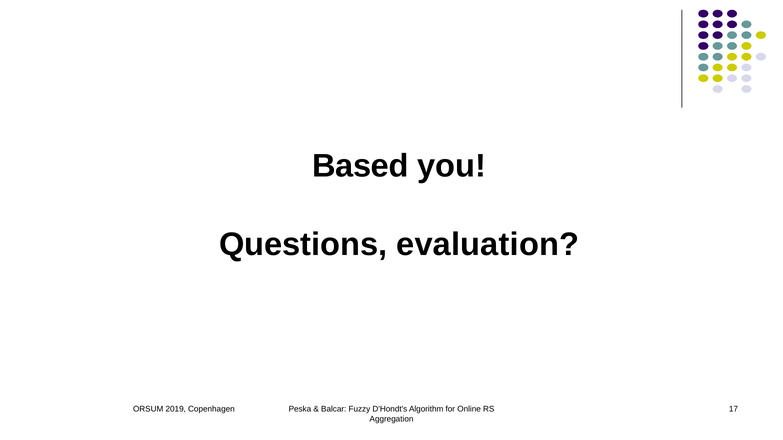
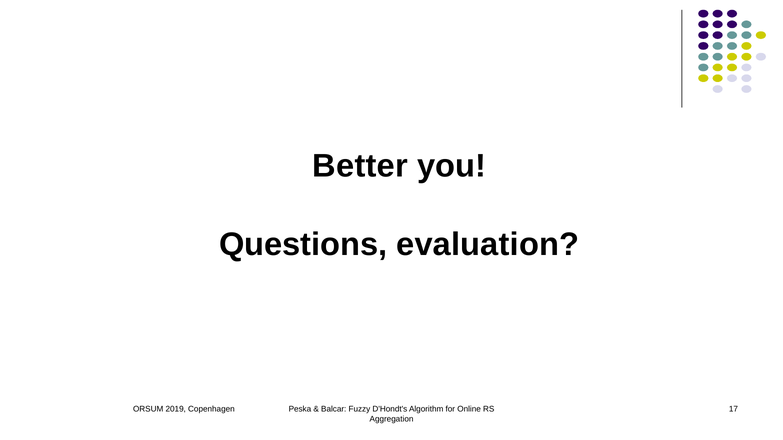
Based: Based -> Better
